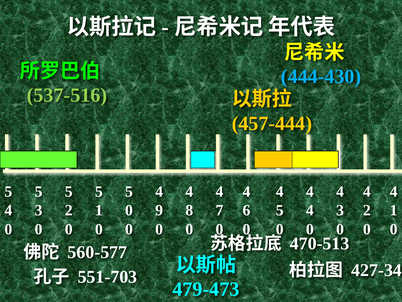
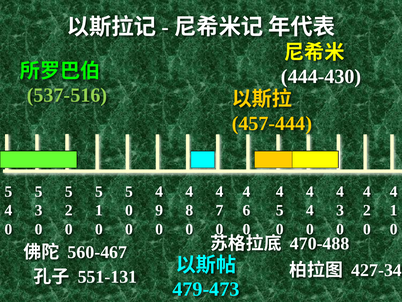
444-430 colour: light blue -> white
470-513: 470-513 -> 470-488
560-577: 560-577 -> 560-467
551-703: 551-703 -> 551-131
